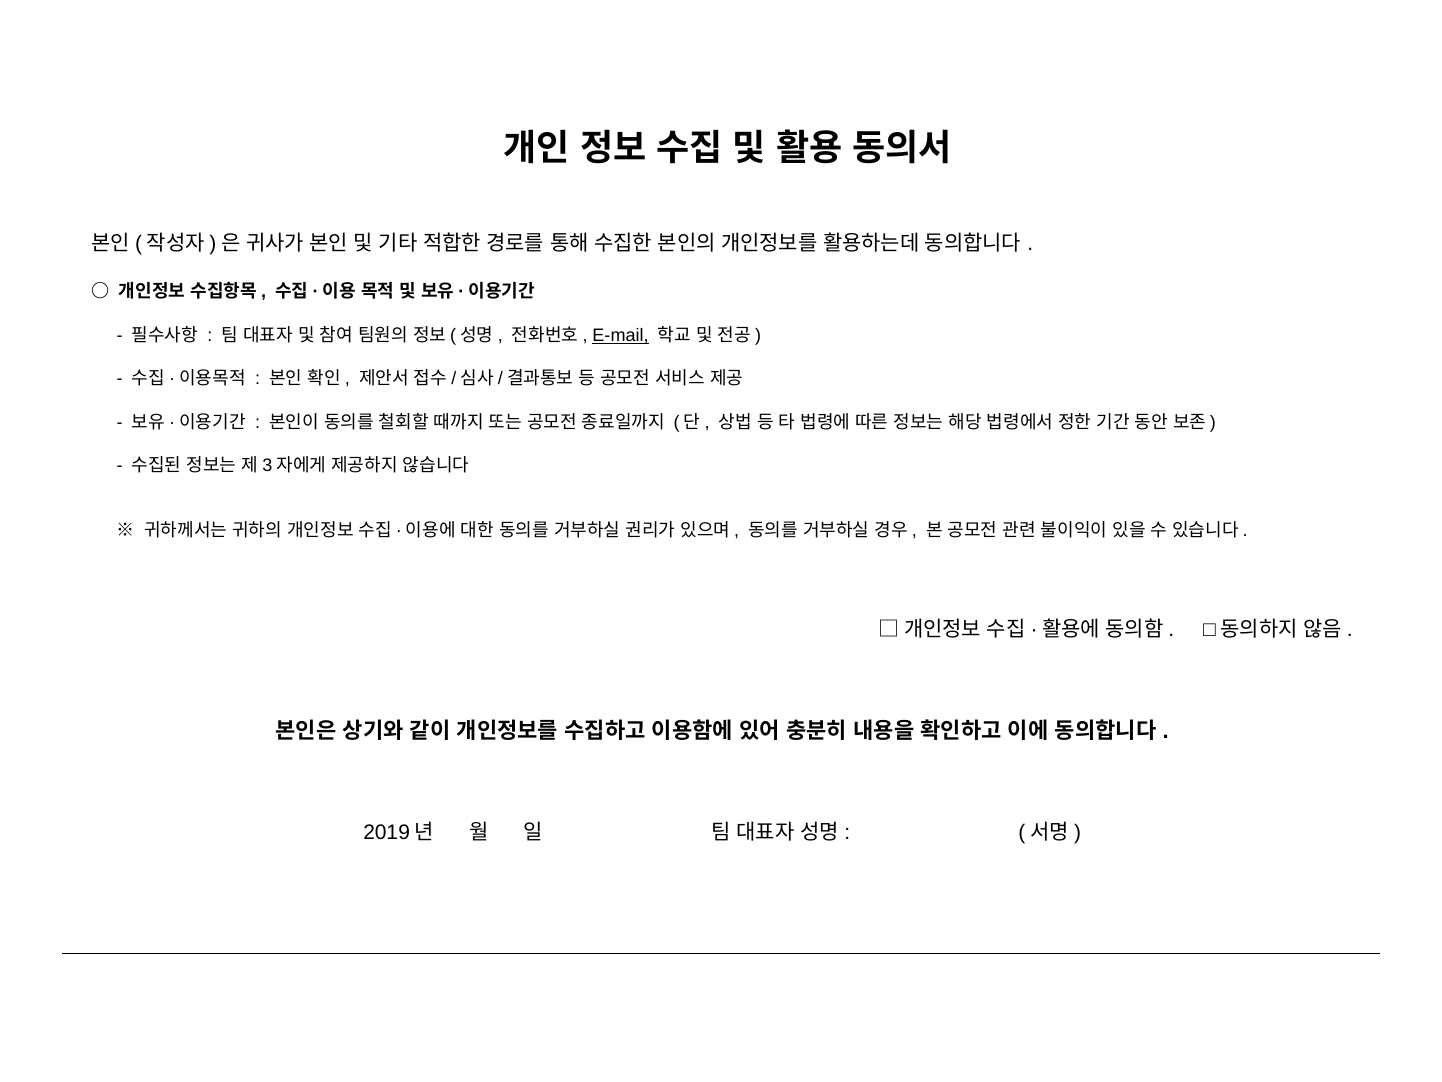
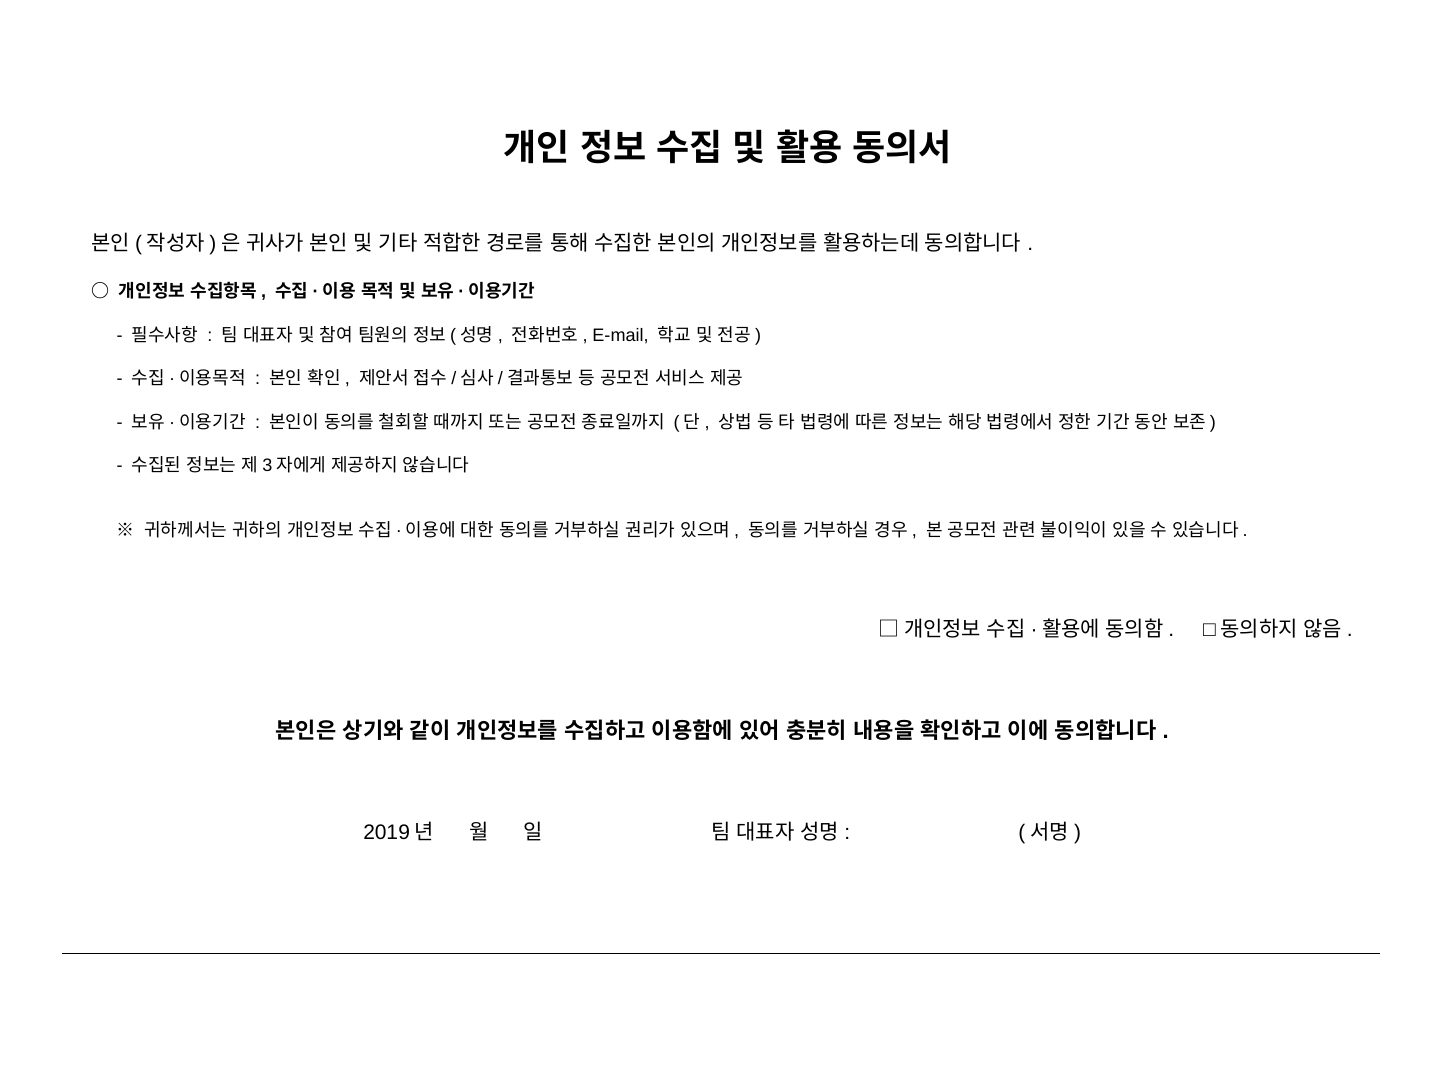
E-mail underline: present -> none
